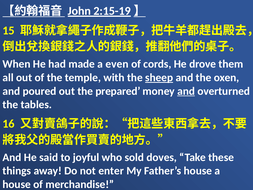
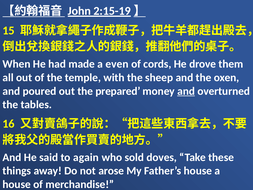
sheep underline: present -> none
joyful: joyful -> again
enter: enter -> arose
